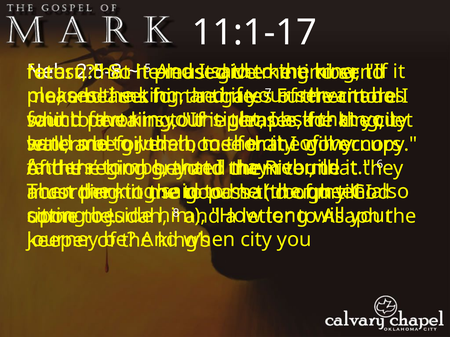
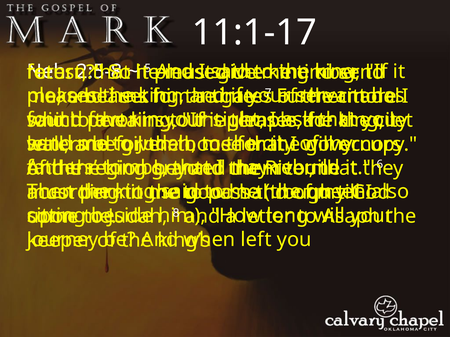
city at (256, 240): city -> left
